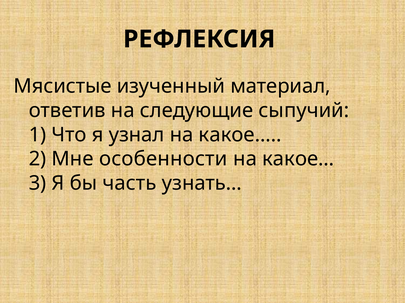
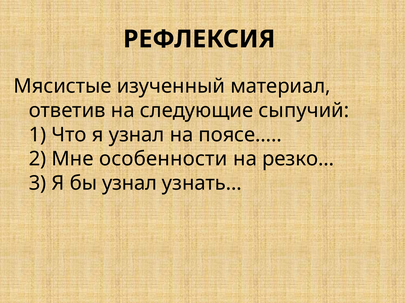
узнал на какое…: какое… -> поясе…
какое… at (298, 159): какое… -> резко…
бы часть: часть -> узнал
